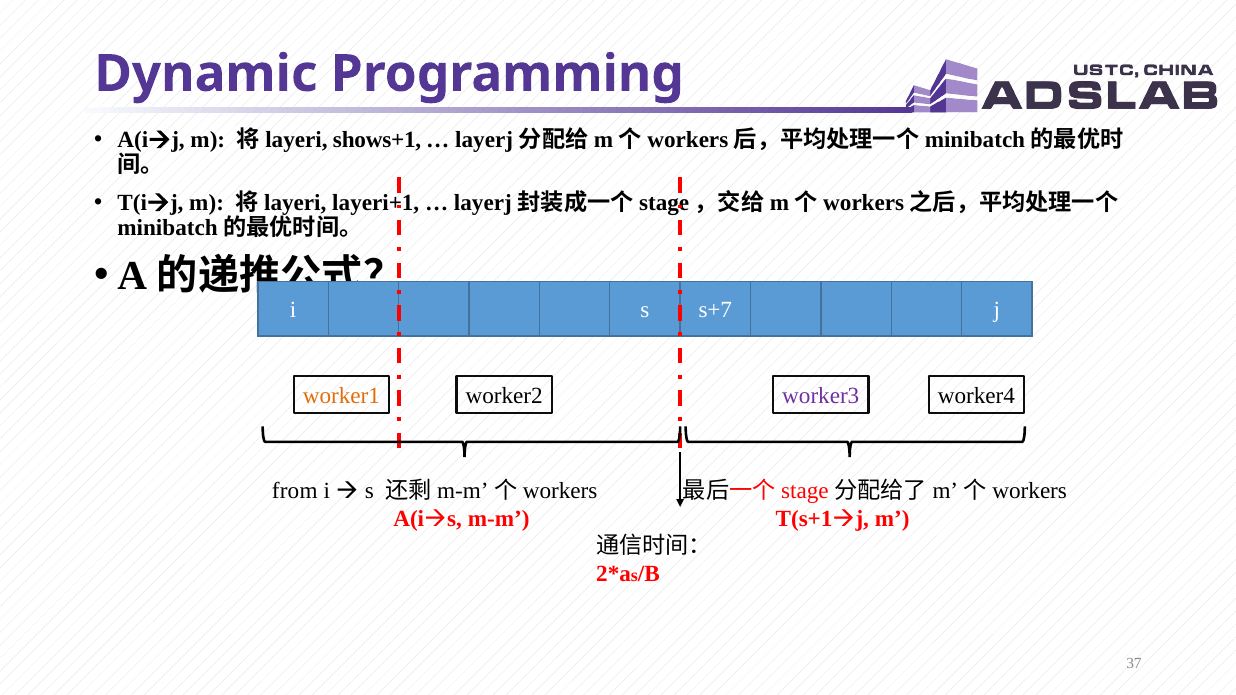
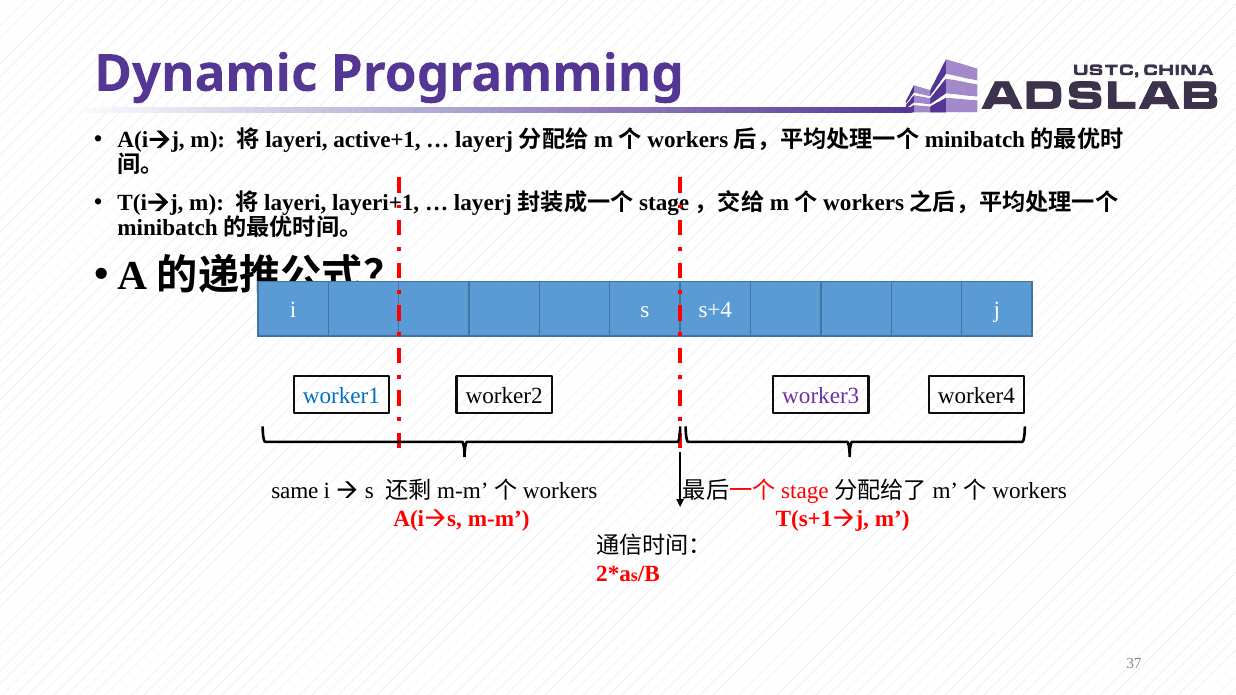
shows+1: shows+1 -> active+1
s+7: s+7 -> s+4
worker1 colour: orange -> blue
from: from -> same
